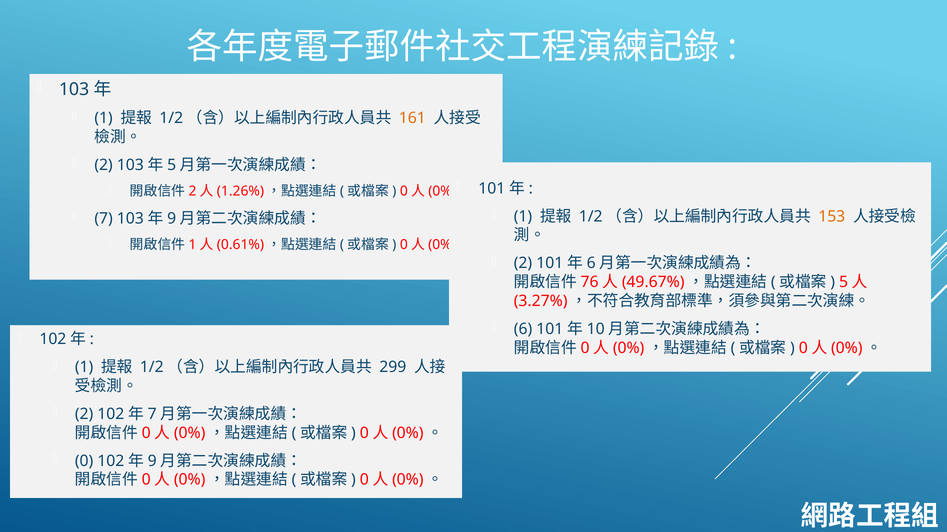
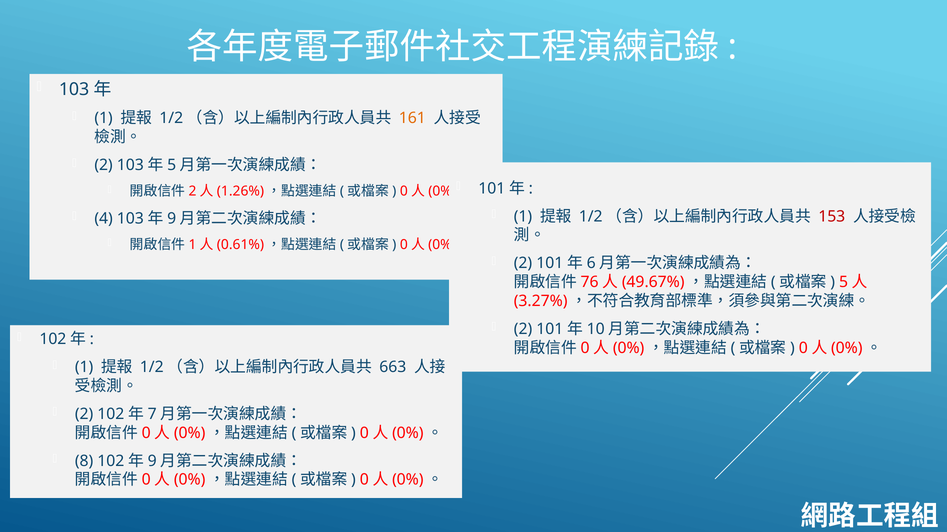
153 colour: orange -> red
7: 7 -> 4
6 at (523, 329): 6 -> 2
299: 299 -> 663
0: 0 -> 8
